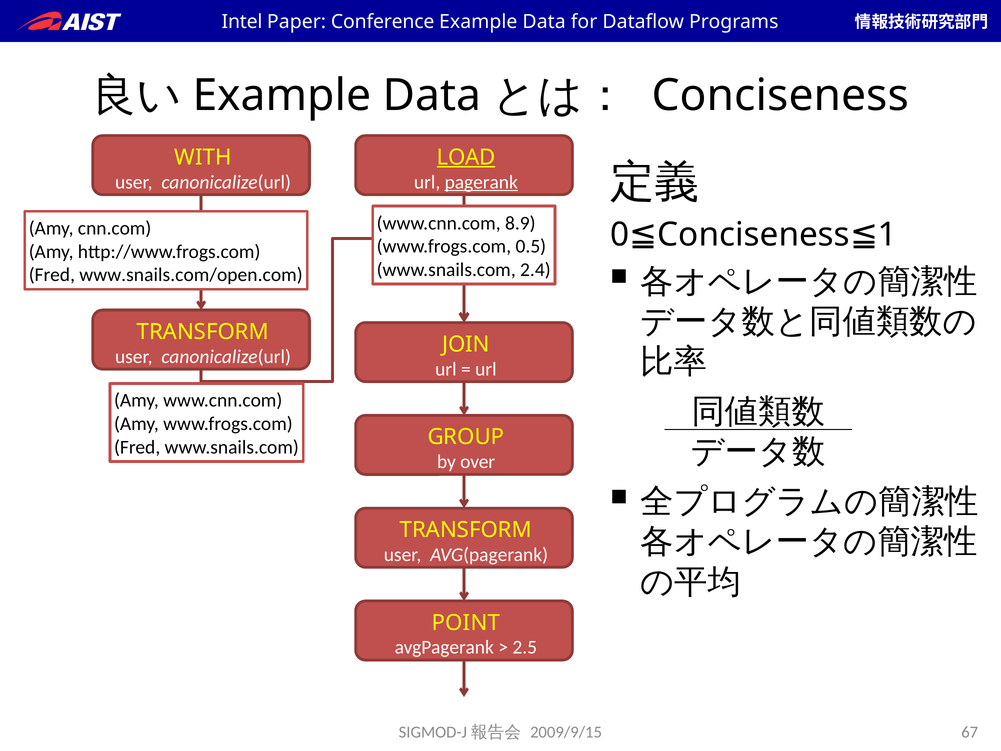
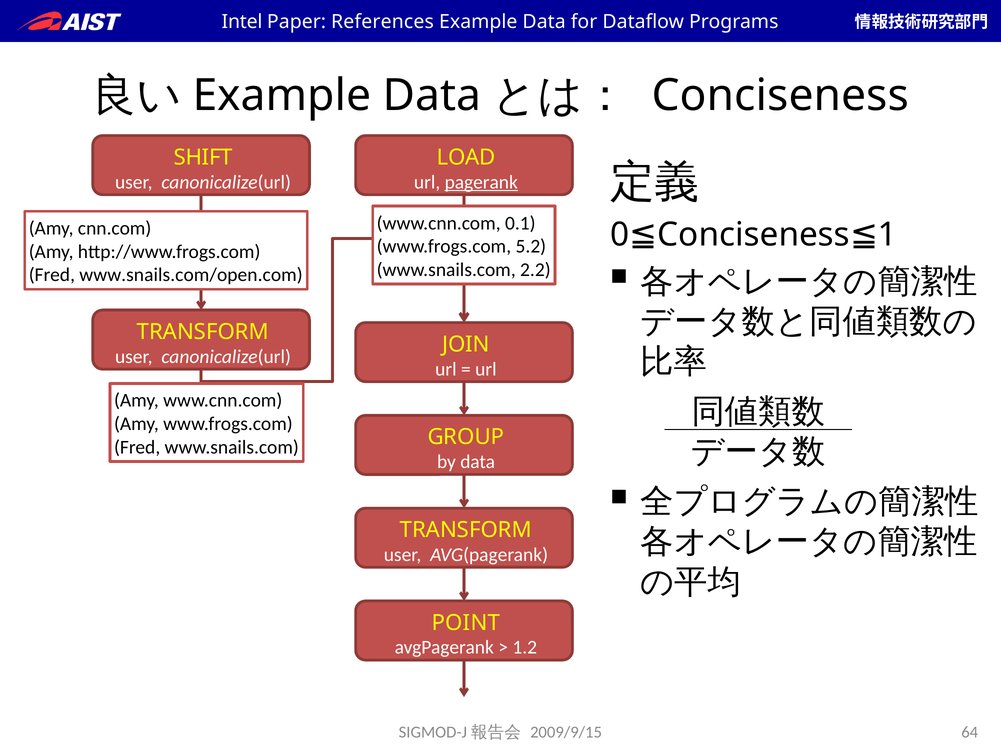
Conference: Conference -> References
WITH: WITH -> SHIFT
LOAD underline: present -> none
8.9: 8.9 -> 0.1
0.5: 0.5 -> 5.2
2.4: 2.4 -> 2.2
by over: over -> data
2.5: 2.5 -> 1.2
67: 67 -> 64
